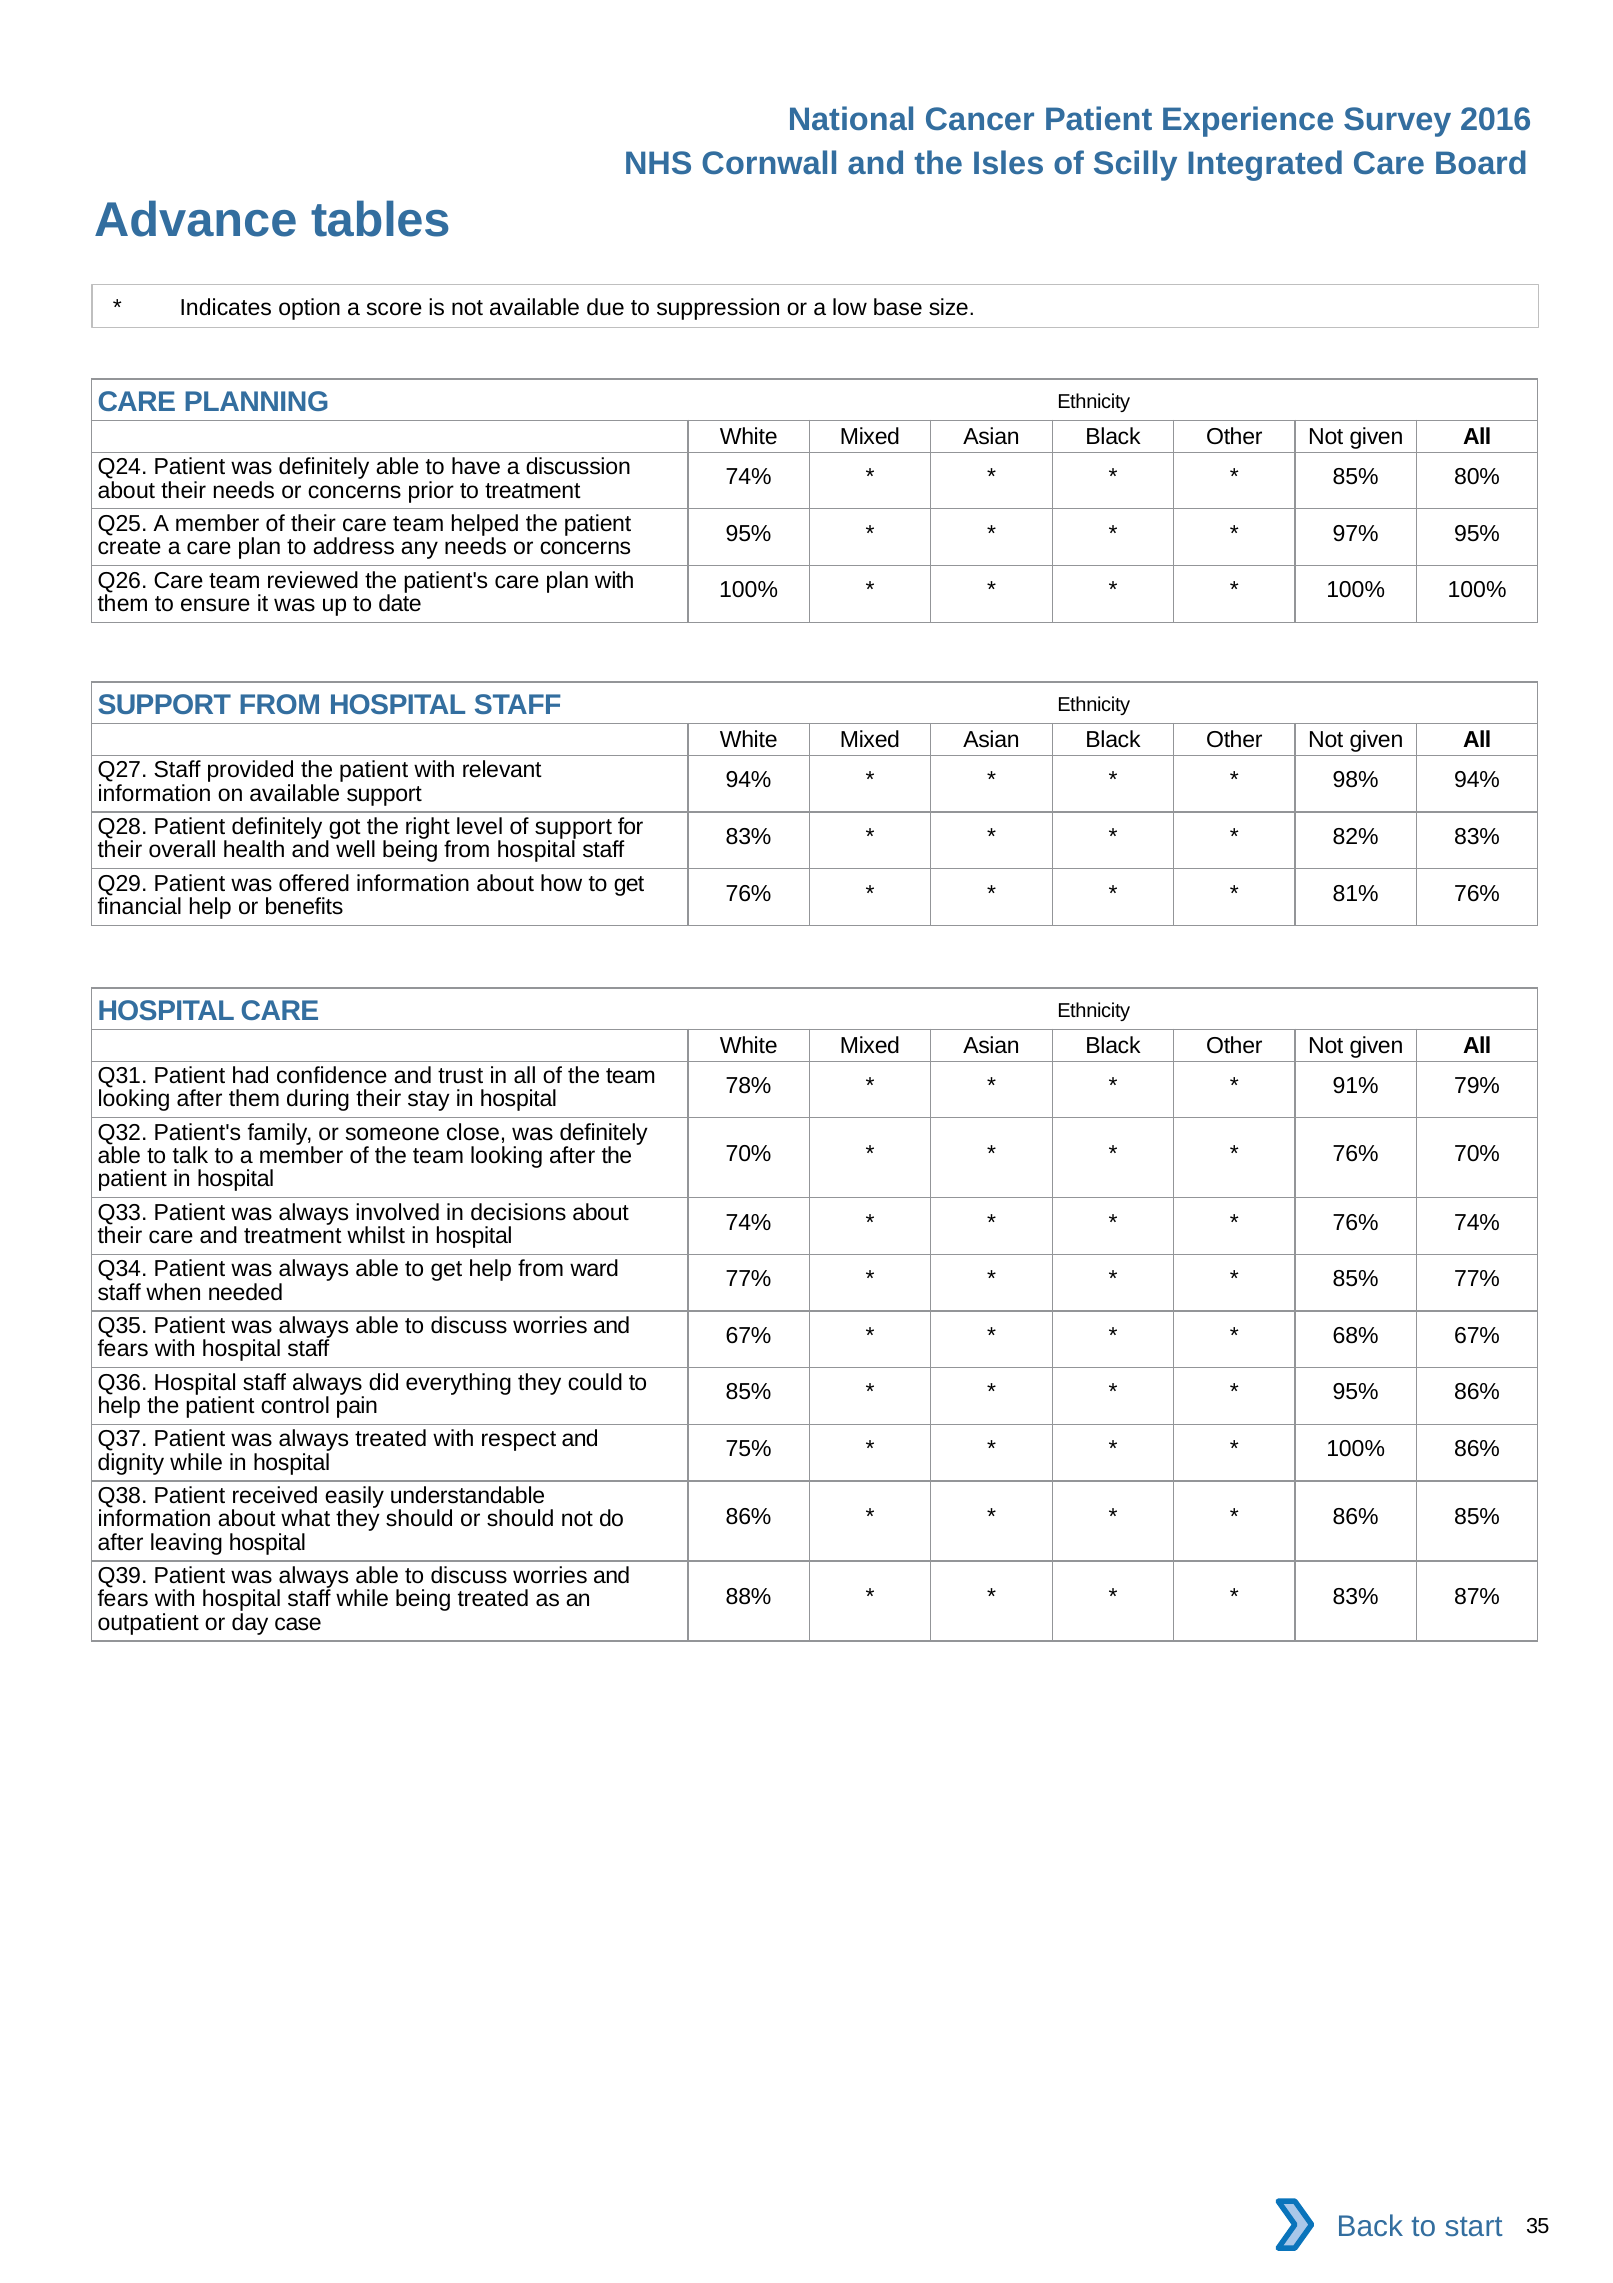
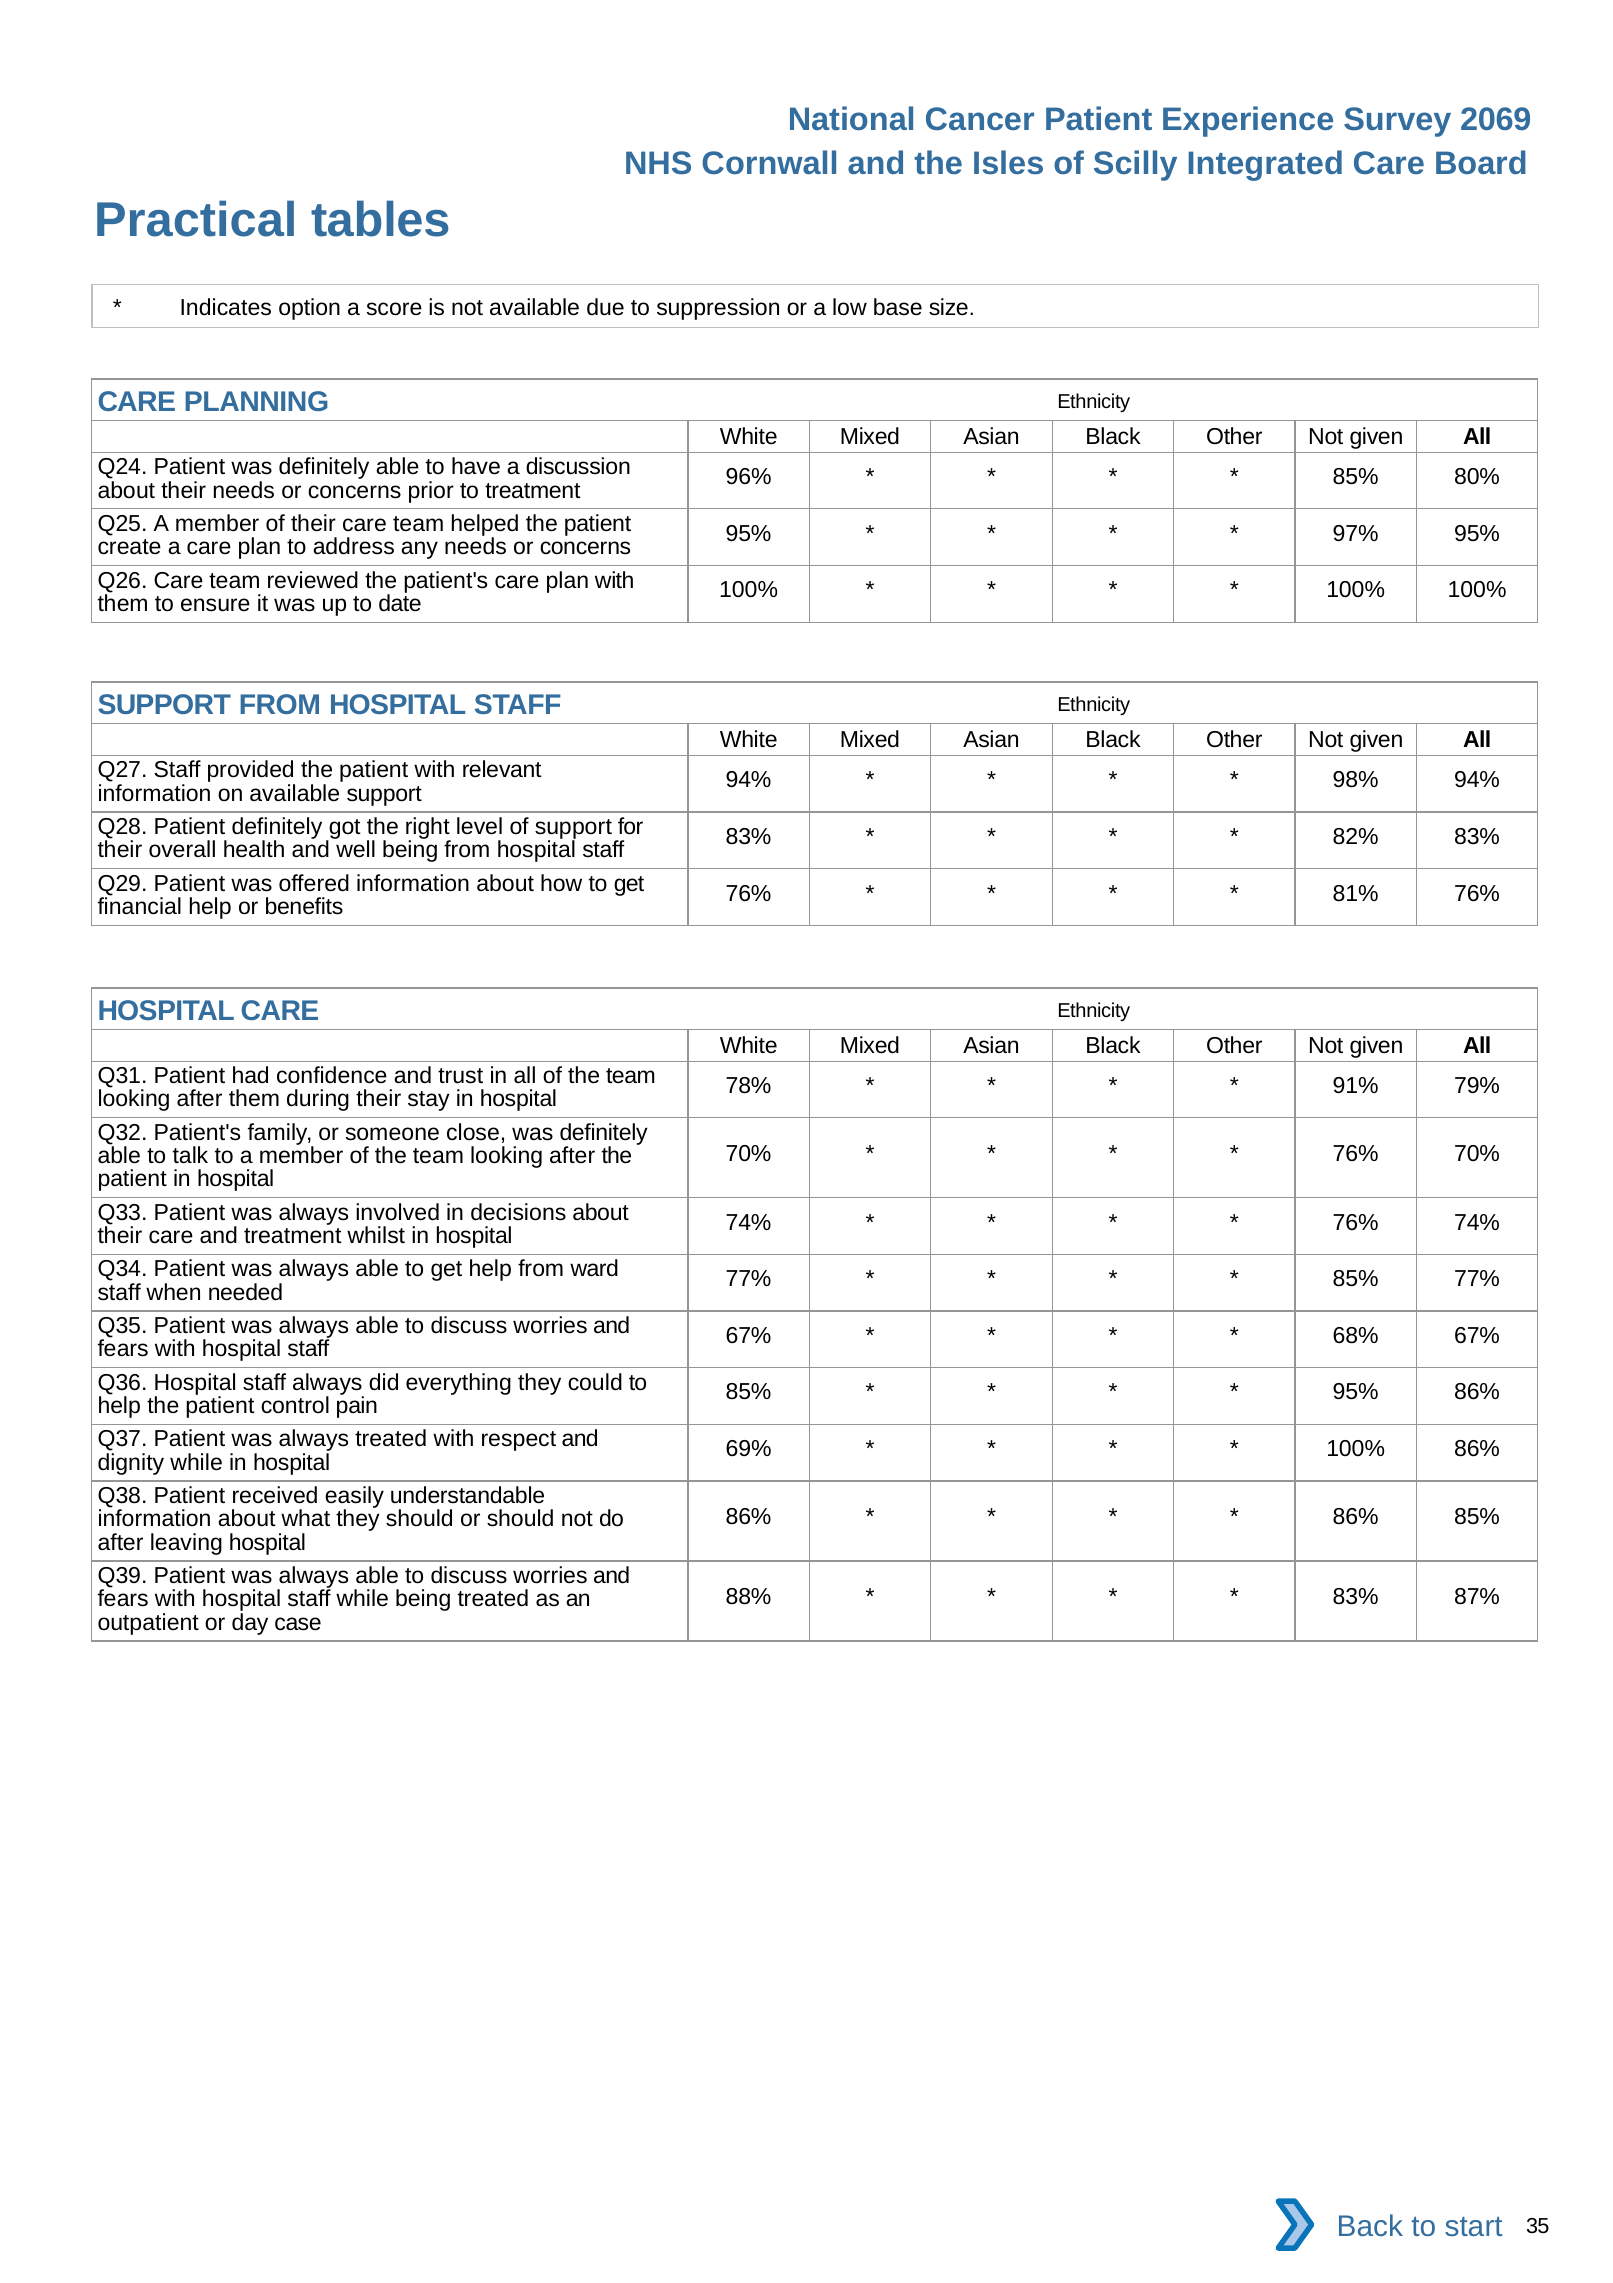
2016: 2016 -> 2069
Advance: Advance -> Practical
74% at (749, 477): 74% -> 96%
75%: 75% -> 69%
